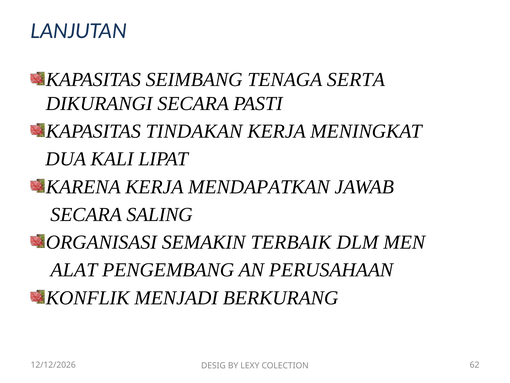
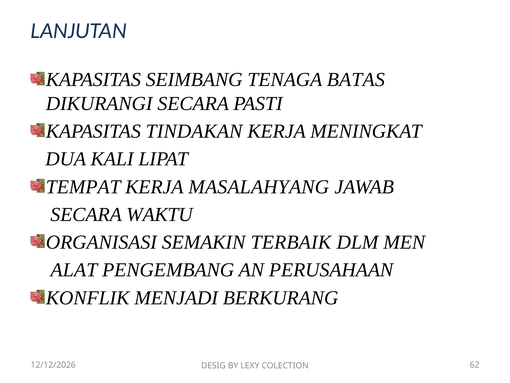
SERTA: SERTA -> BATAS
KARENA: KARENA -> TEMPAT
MENDAPATKAN: MENDAPATKAN -> MASALAHYANG
SALING: SALING -> WAKTU
